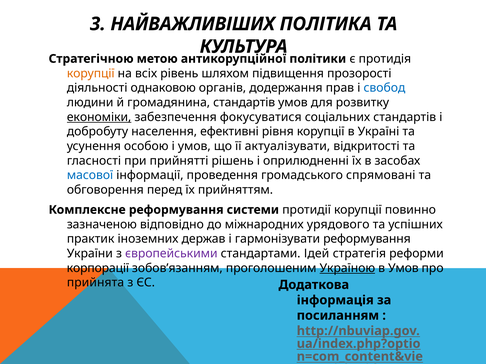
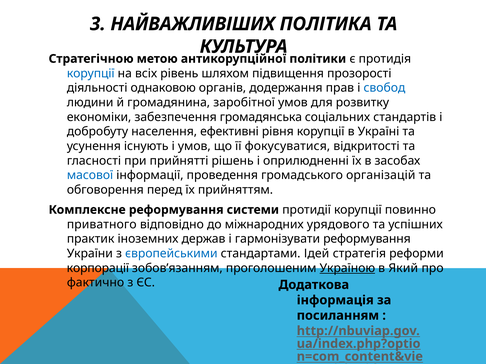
корупції at (91, 73) colour: orange -> blue
громадянина стандартів: стандартів -> заробітної
економіки underline: present -> none
фокусуватися: фокусуватися -> громадянська
особою: особою -> існують
актуалізувати: актуалізувати -> фокусуватися
спрямовані: спрямовані -> організацій
зазначеною: зазначеною -> приватного
європейськими colour: purple -> blue
в Умов: Умов -> Який
прийнята: прийнята -> фактично
